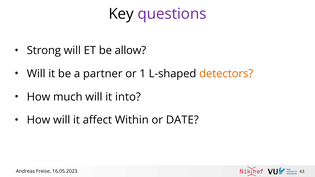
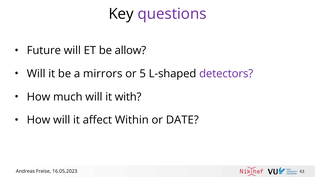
Strong: Strong -> Future
partner: partner -> mirrors
1: 1 -> 5
detectors colour: orange -> purple
into: into -> with
